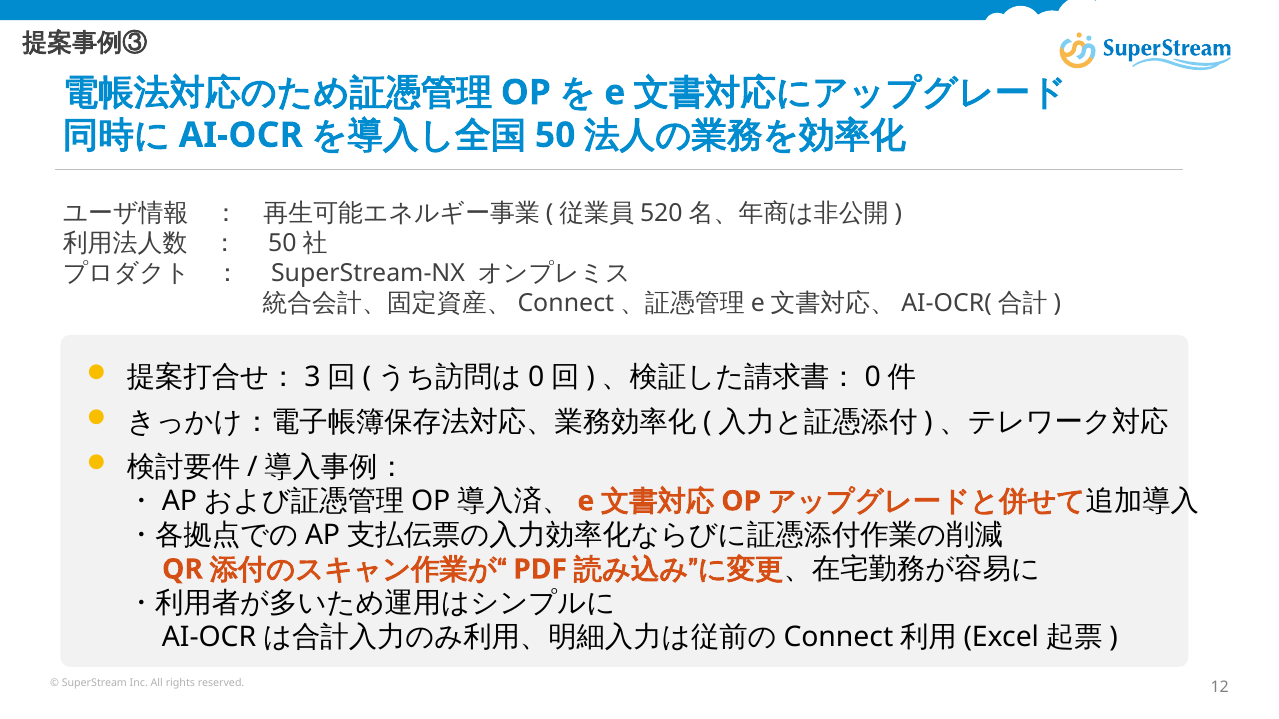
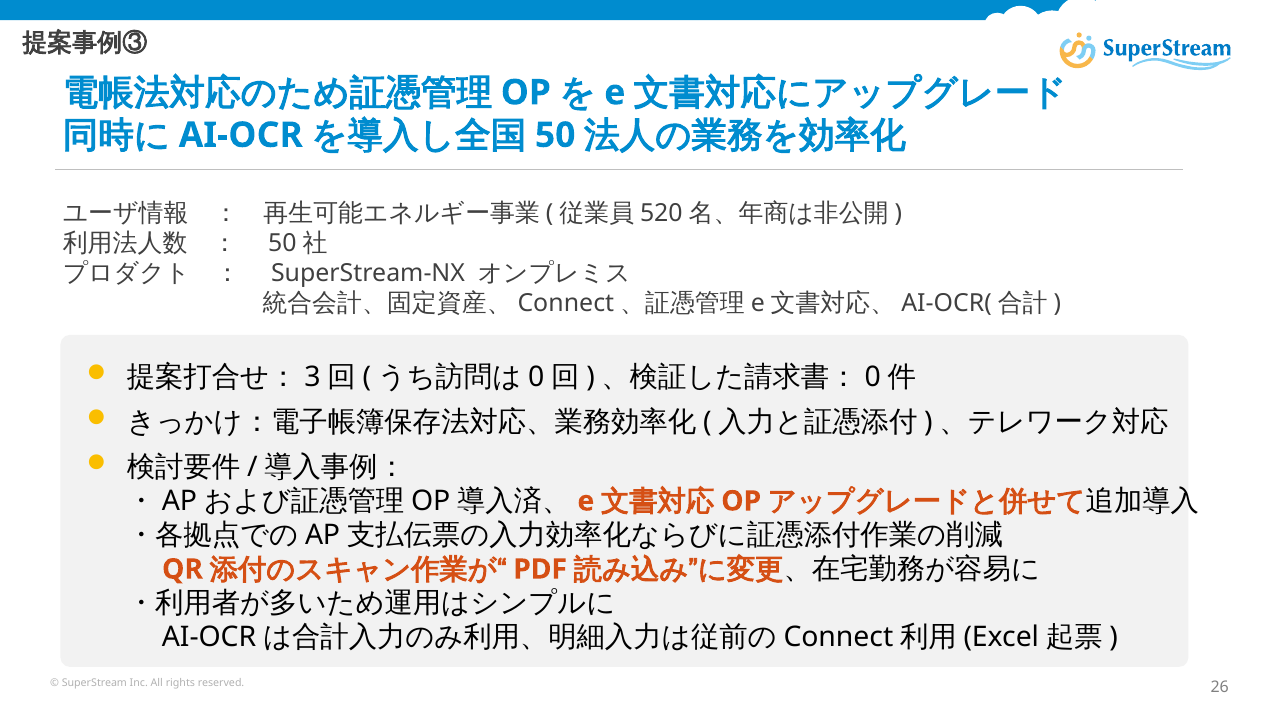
12: 12 -> 26
